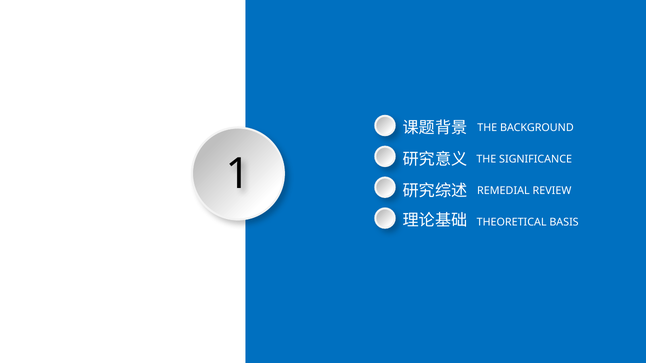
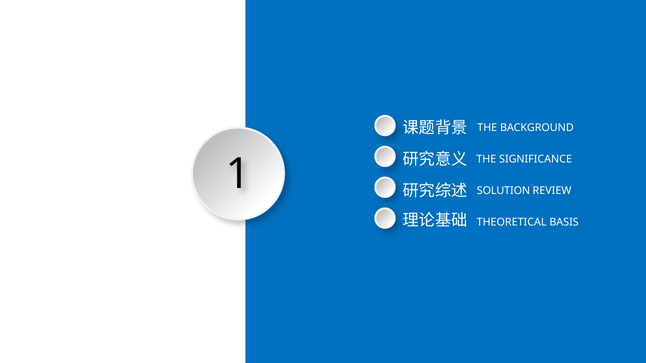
REMEDIAL: REMEDIAL -> SOLUTION
